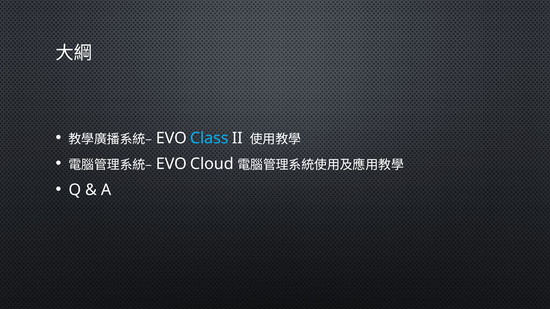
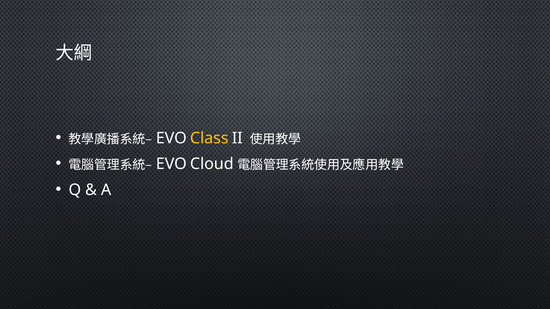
Class colour: light blue -> yellow
